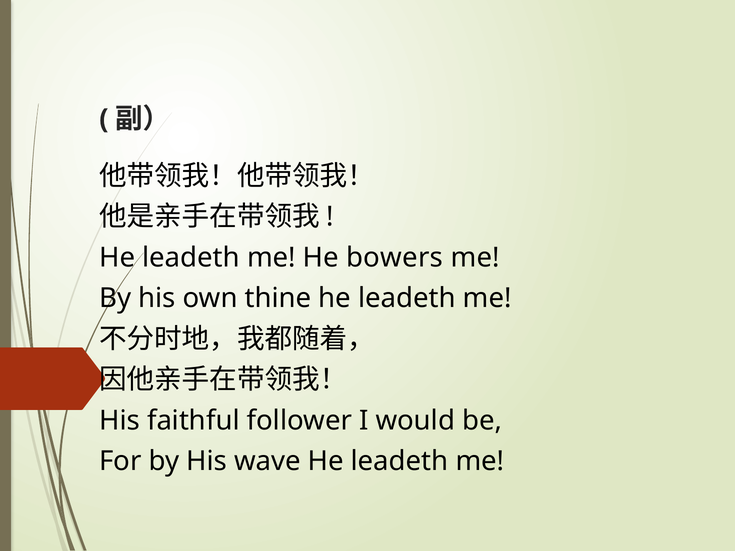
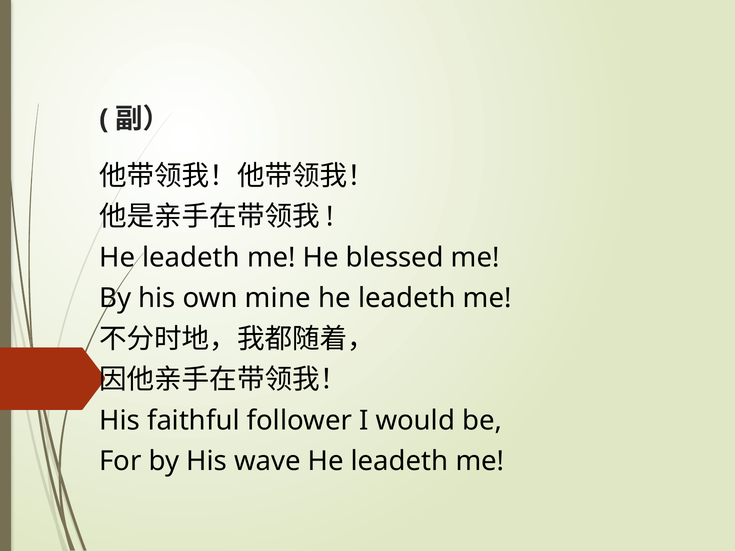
bowers: bowers -> blessed
thine: thine -> mine
